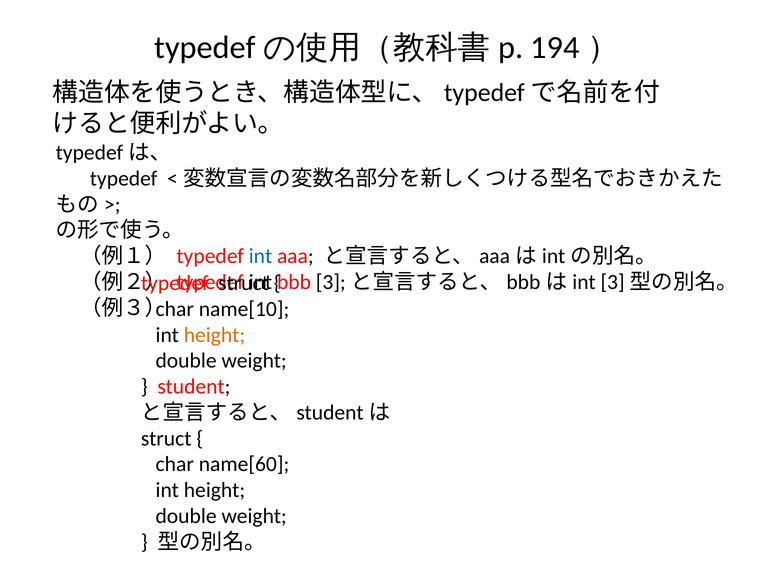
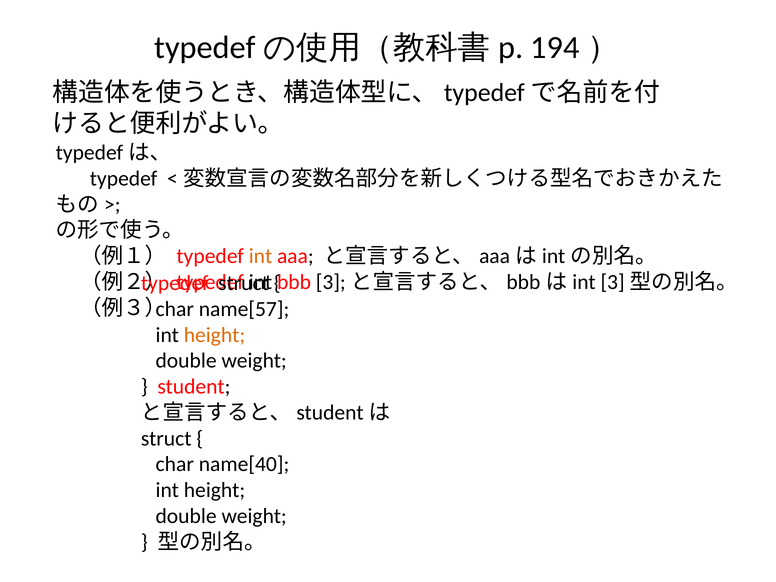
int at (261, 256) colour: blue -> orange
name[10: name[10 -> name[57
name[60: name[60 -> name[40
